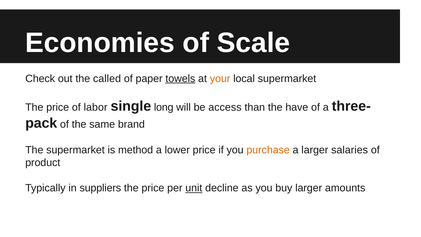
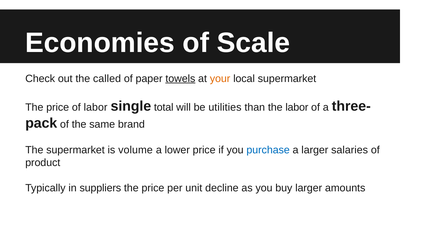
long: long -> total
access: access -> utilities
the have: have -> labor
method: method -> volume
purchase colour: orange -> blue
unit underline: present -> none
